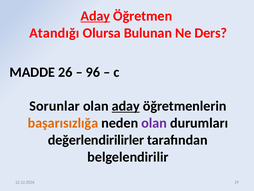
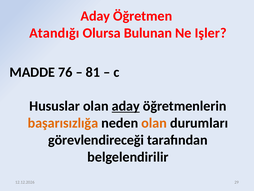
Aday at (95, 16) underline: present -> none
Ders: Ders -> Işler
26: 26 -> 76
96: 96 -> 81
Sorunlar: Sorunlar -> Hususlar
olan at (154, 123) colour: purple -> orange
değerlendirilirler: değerlendirilirler -> görevlendireceği
